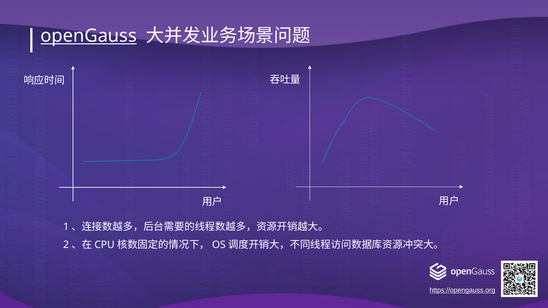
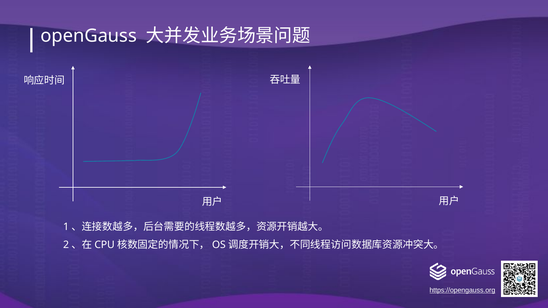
openGauss underline: present -> none
